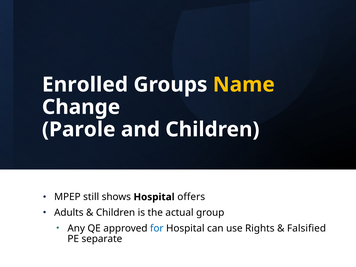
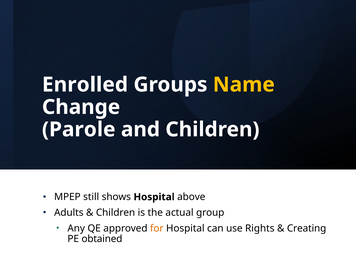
offers: offers -> above
for colour: blue -> orange
Falsified: Falsified -> Creating
separate: separate -> obtained
